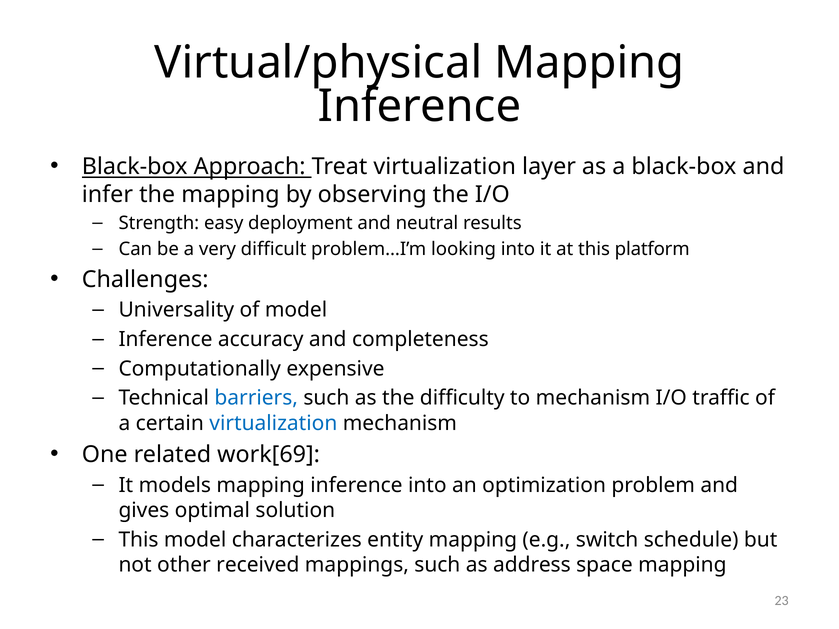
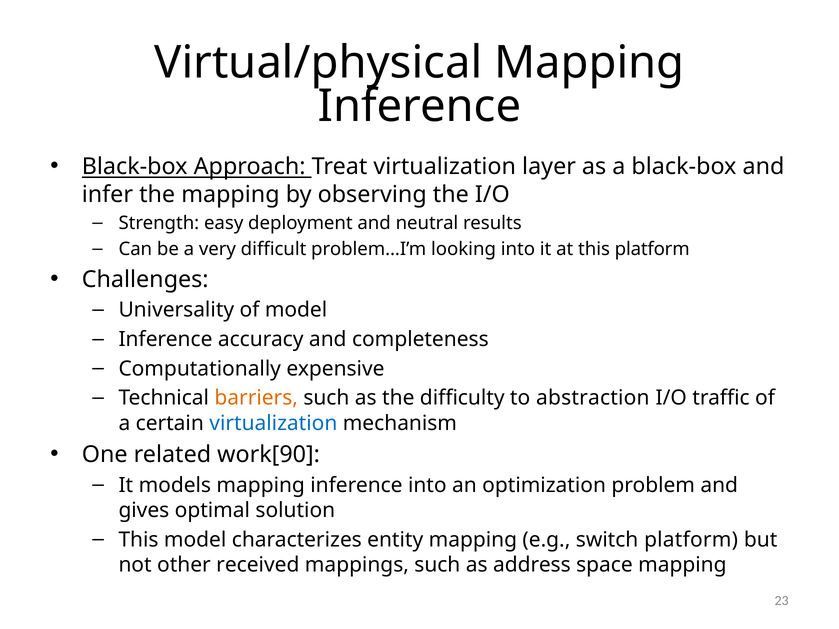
barriers colour: blue -> orange
to mechanism: mechanism -> abstraction
work[69: work[69 -> work[90
switch schedule: schedule -> platform
